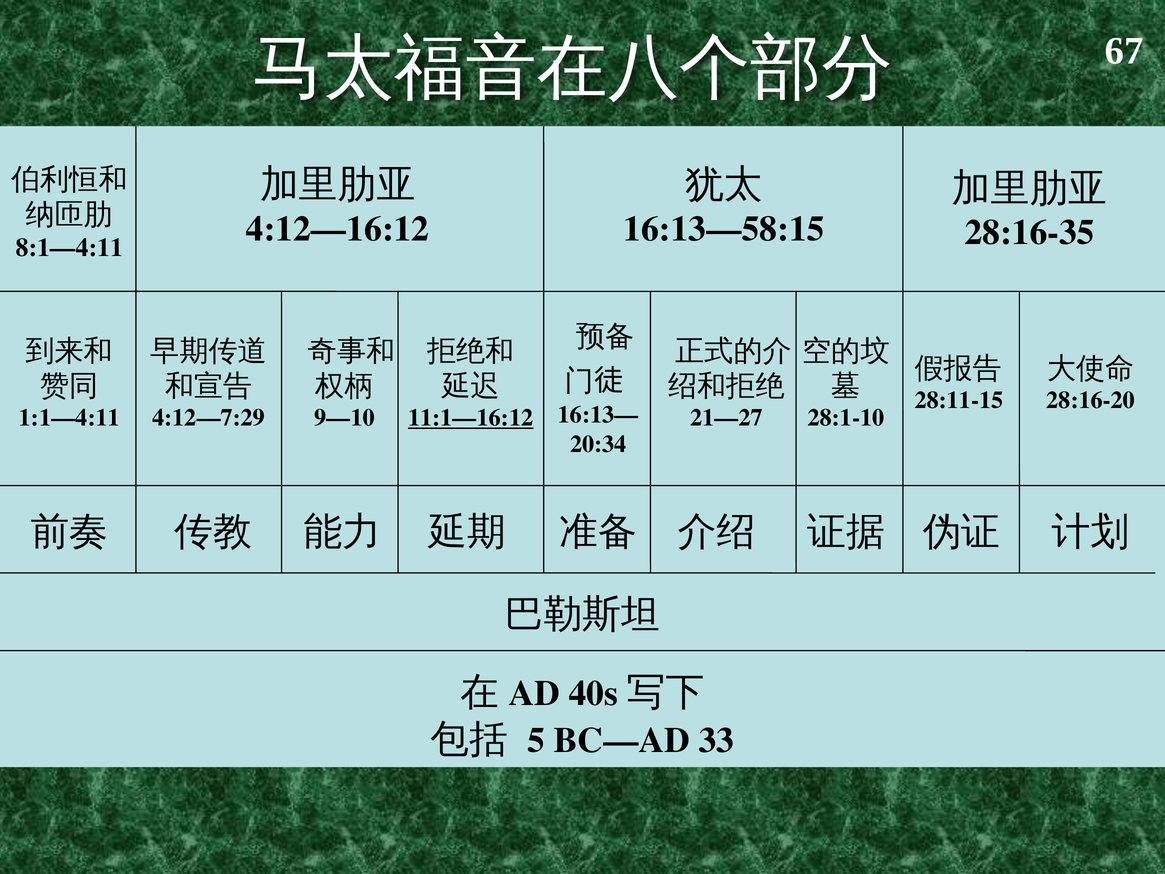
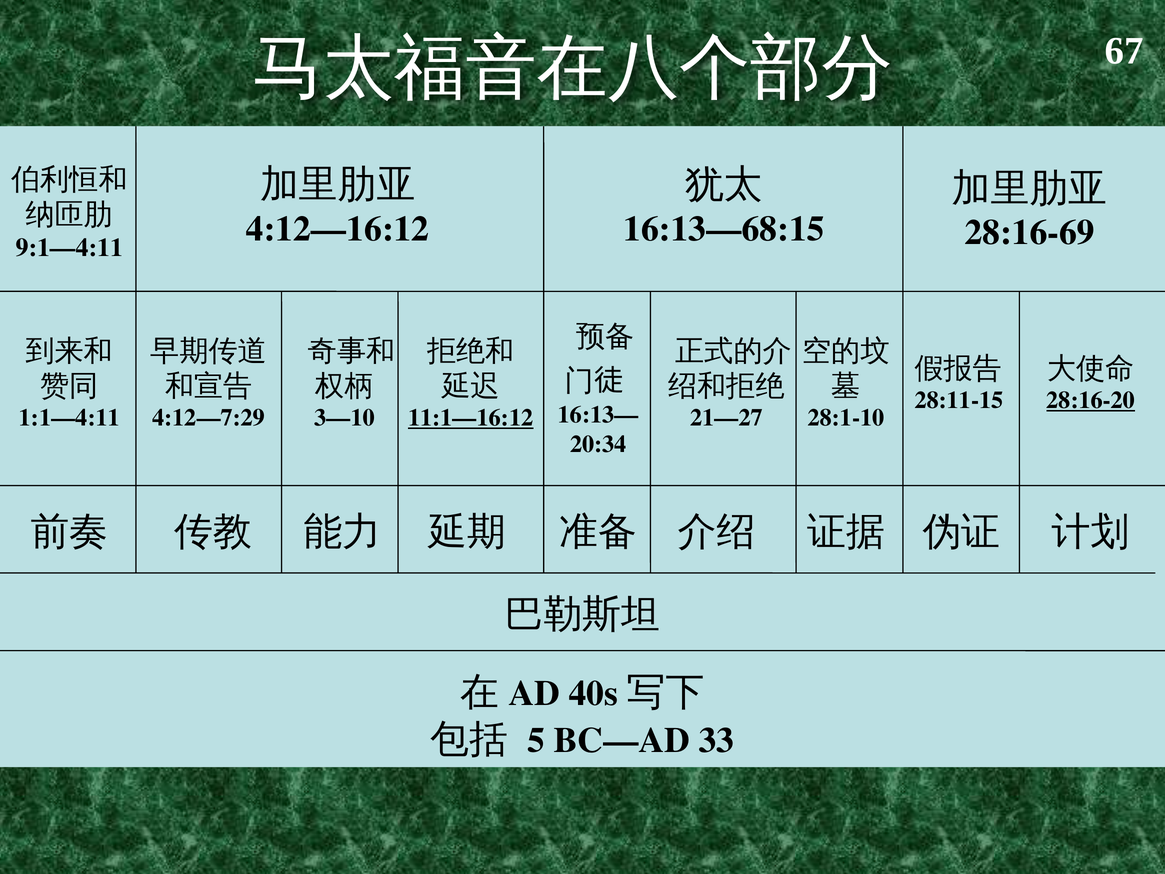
16:13—58:15: 16:13—58:15 -> 16:13—68:15
28:16-35: 28:16-35 -> 28:16-69
8:1—4:11: 8:1—4:11 -> 9:1—4:11
28:16-20 underline: none -> present
9—10: 9—10 -> 3—10
